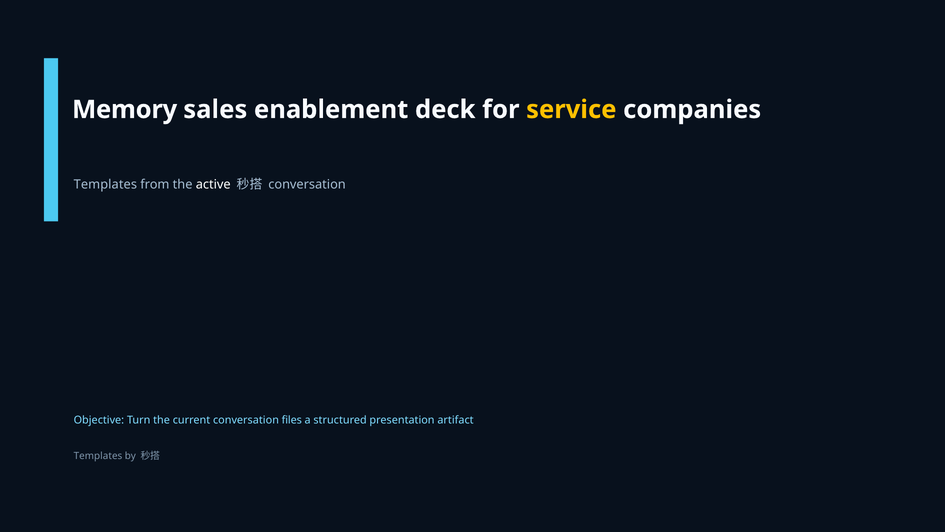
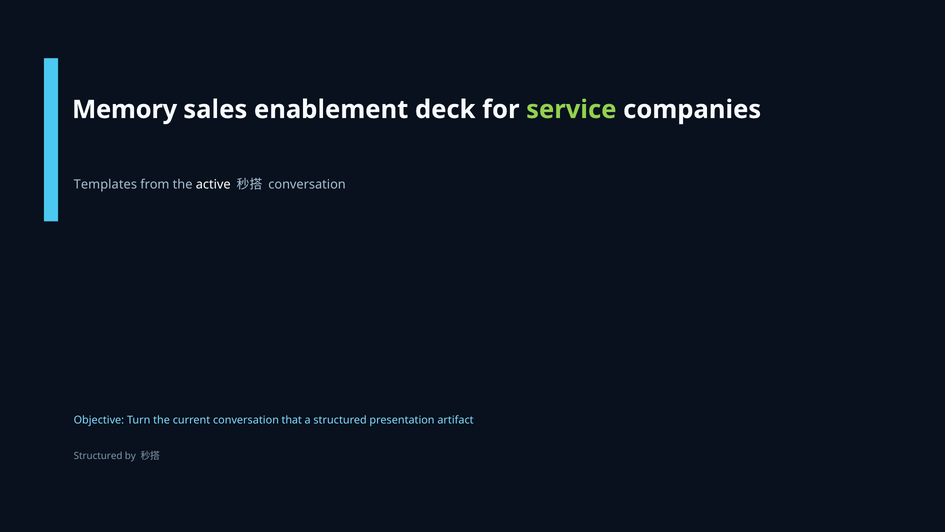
service colour: yellow -> light green
files: files -> that
Templates at (98, 456): Templates -> Structured
